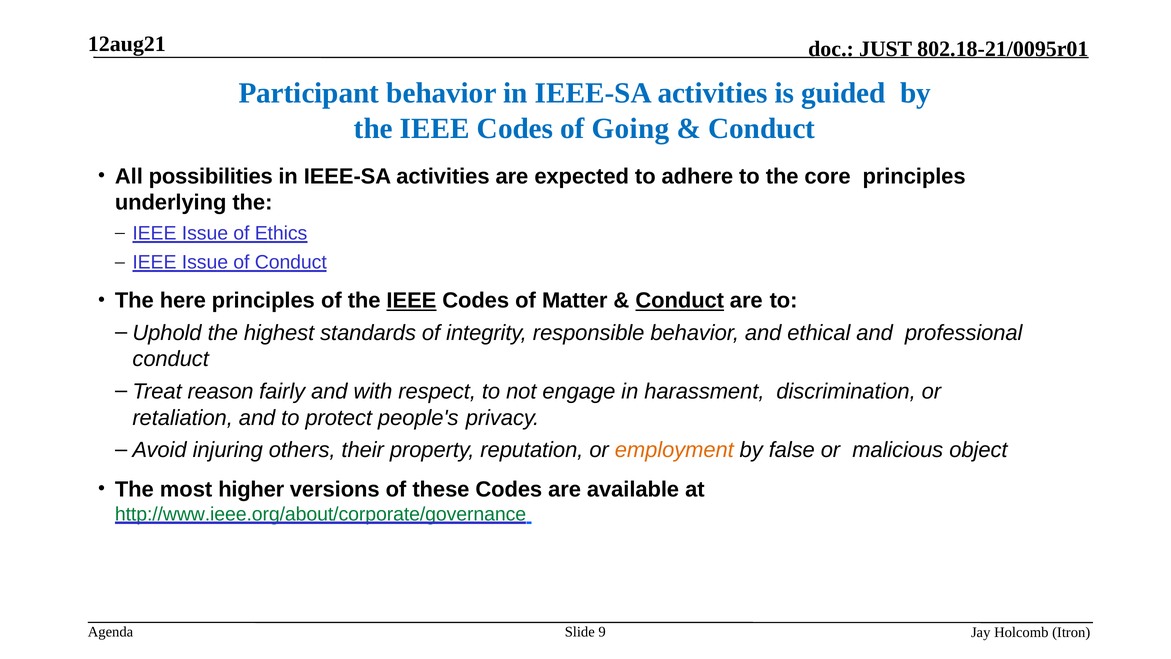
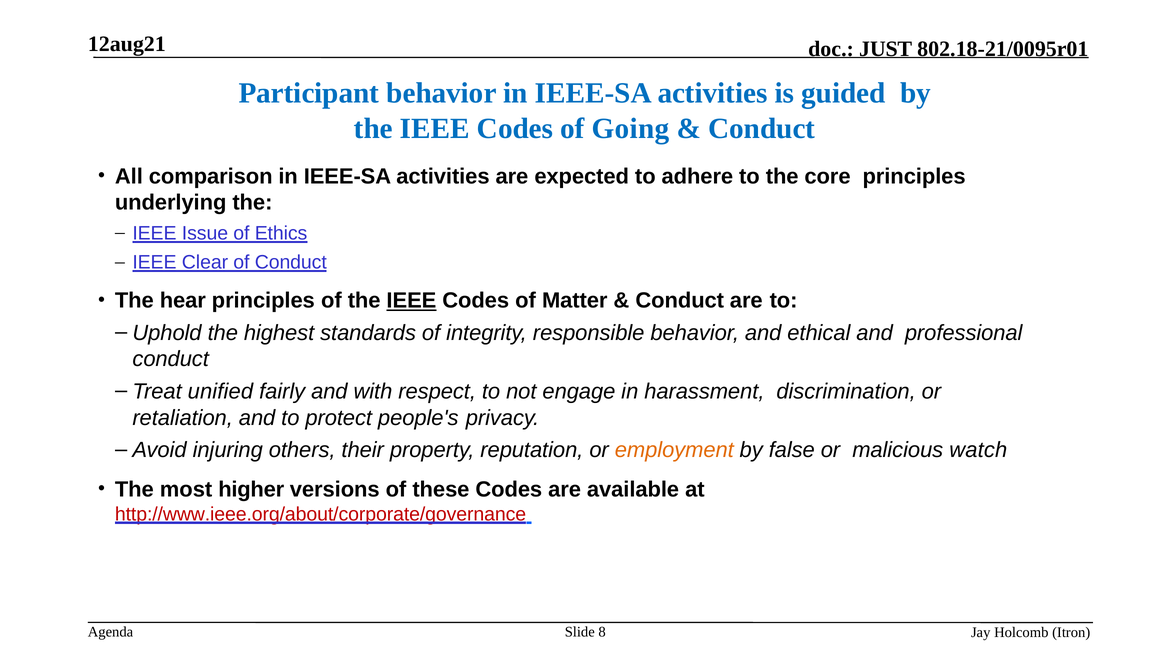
possibilities: possibilities -> comparison
Issue at (205, 262): Issue -> Clear
here: here -> hear
Conduct at (680, 301) underline: present -> none
reason: reason -> unified
object: object -> watch
http://www.ieee.org/about/corporate/governance colour: green -> red
9: 9 -> 8
